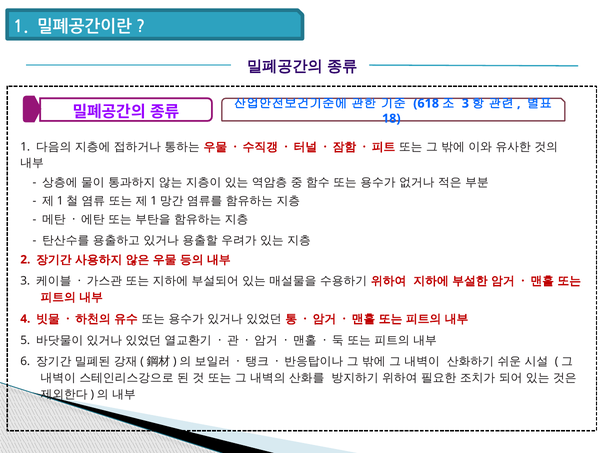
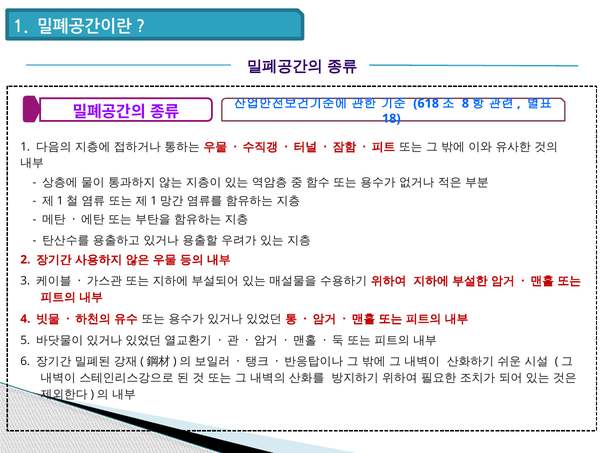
3 at (465, 104): 3 -> 8
